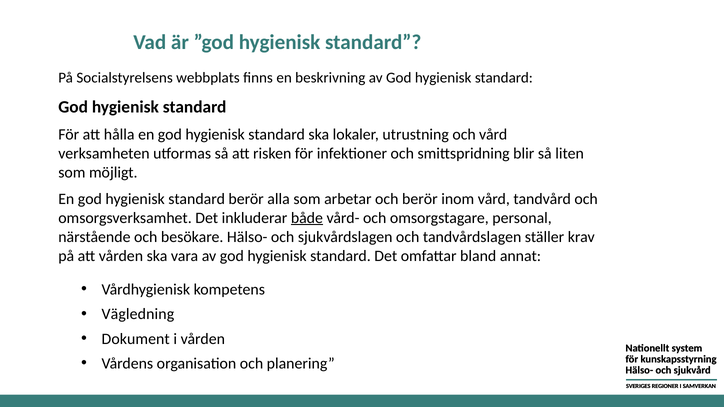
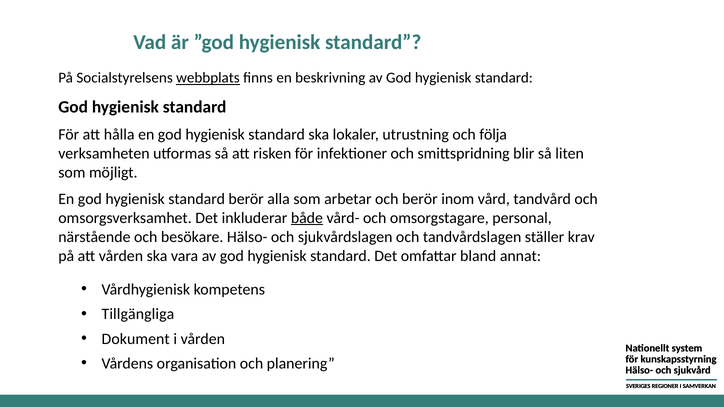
webbplats underline: none -> present
och vård: vård -> följa
Vägledning: Vägledning -> Tillgängliga
